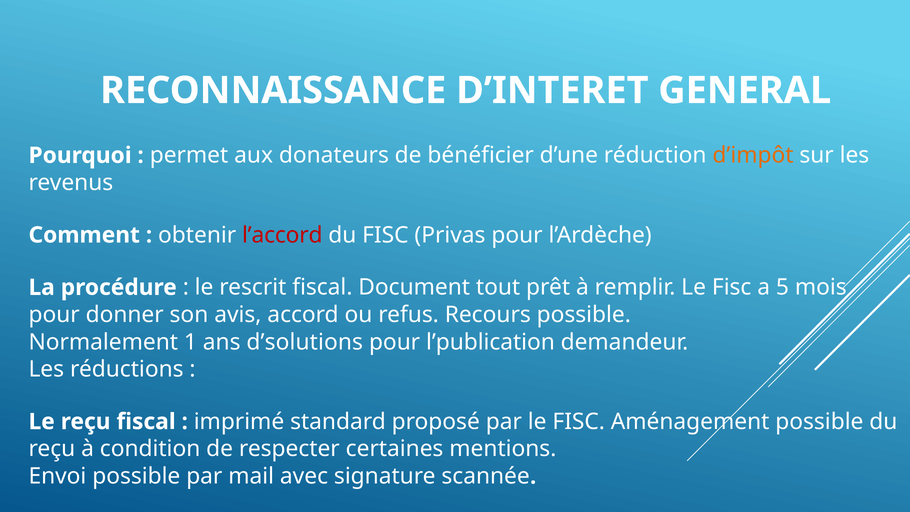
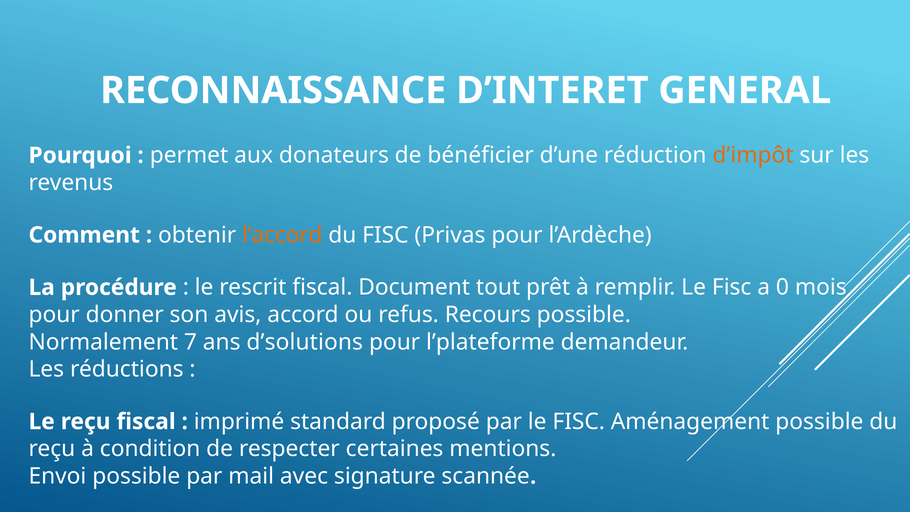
l’accord colour: red -> orange
5: 5 -> 0
1: 1 -> 7
l’publication: l’publication -> l’plateforme
